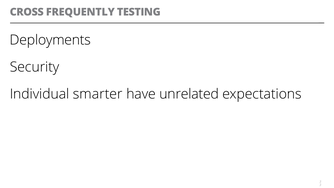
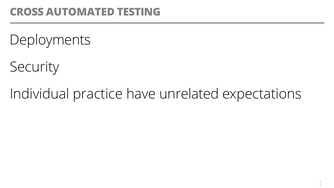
FREQUENTLY: FREQUENTLY -> AUTOMATED
smarter: smarter -> practice
